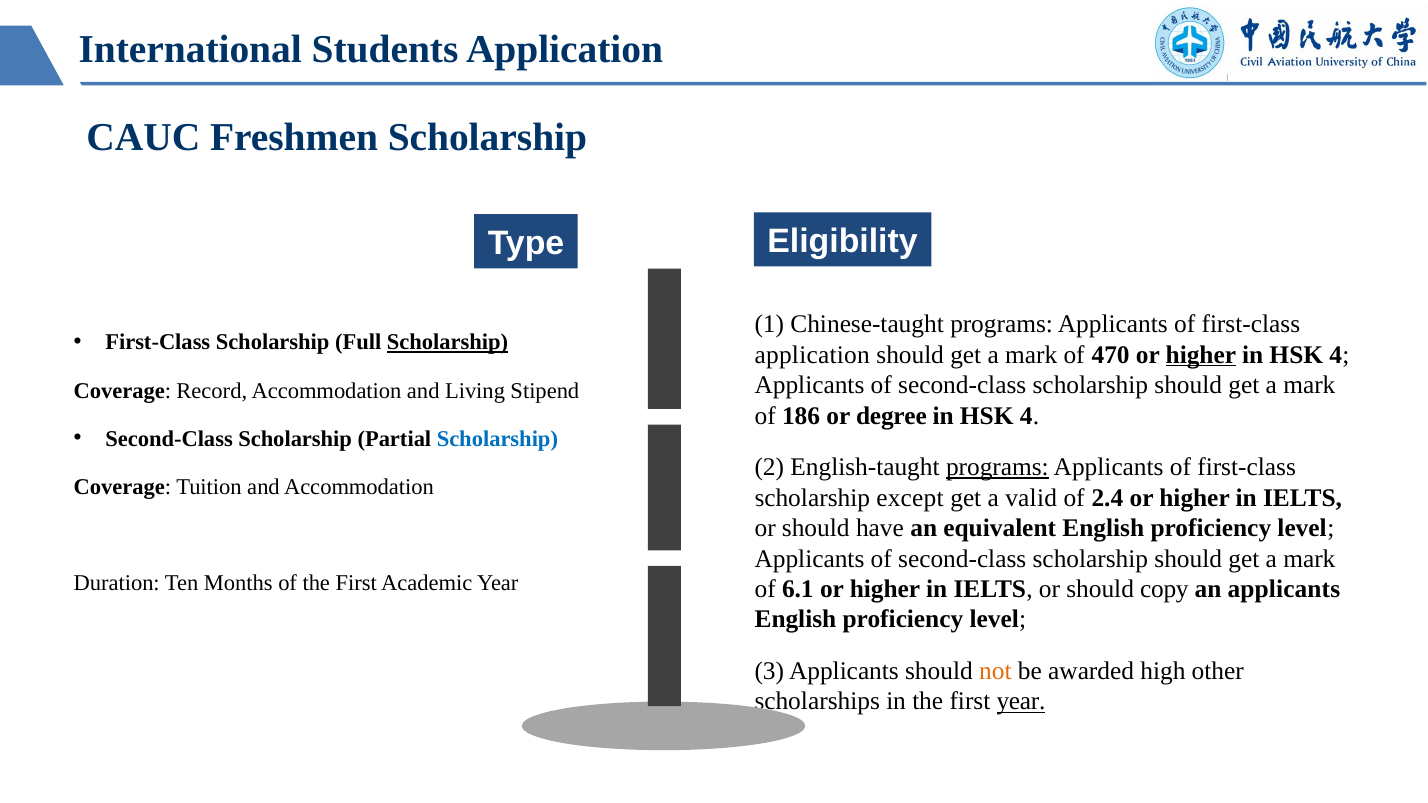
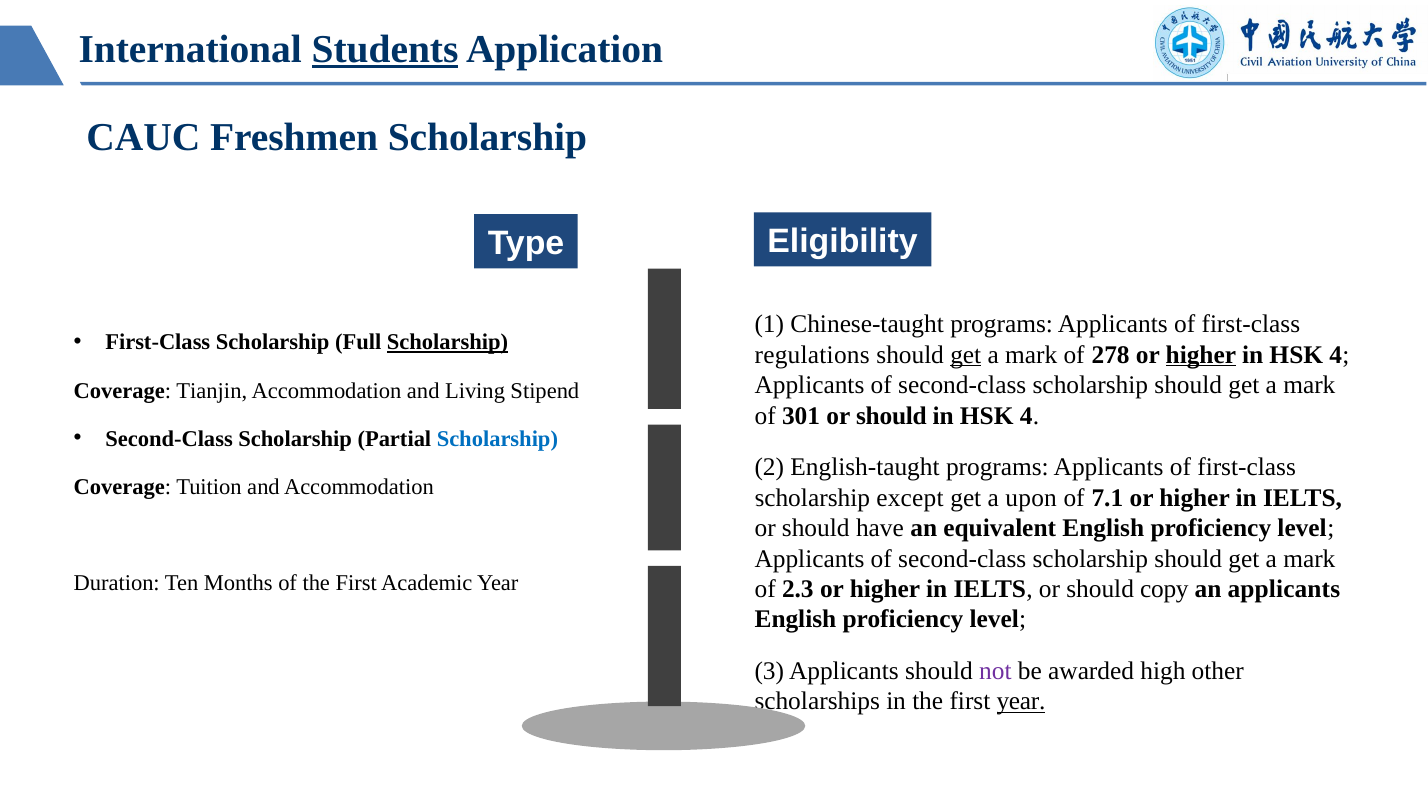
Students underline: none -> present
application at (812, 355): application -> regulations
get at (966, 355) underline: none -> present
470: 470 -> 278
Record: Record -> Tianjin
186: 186 -> 301
degree at (891, 416): degree -> should
programs at (997, 467) underline: present -> none
valid: valid -> upon
2.4: 2.4 -> 7.1
6.1: 6.1 -> 2.3
not colour: orange -> purple
